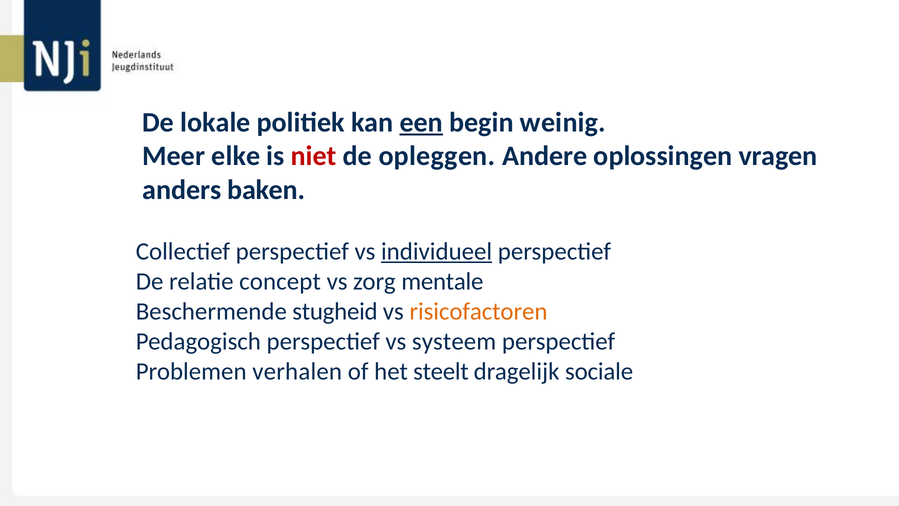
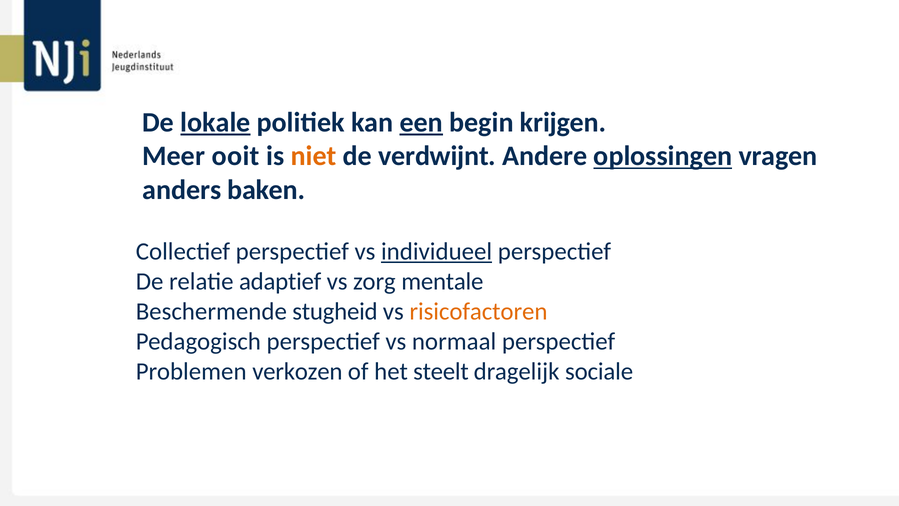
lokale underline: none -> present
weinig: weinig -> krijgen
elke: elke -> ooit
niet colour: red -> orange
opleggen: opleggen -> verdwijnt
oplossingen underline: none -> present
concept: concept -> adaptief
systeem: systeem -> normaal
verhalen: verhalen -> verkozen
